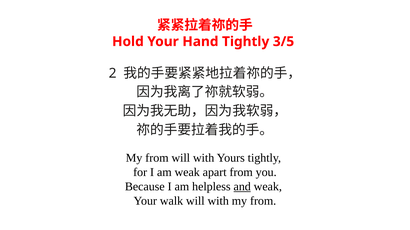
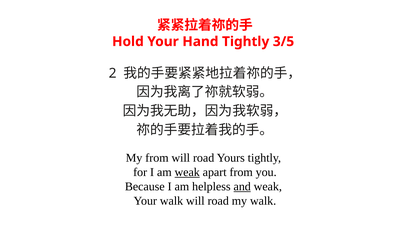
with at (204, 158): with -> road
weak at (187, 173) underline: none -> present
with at (218, 201): with -> road
from at (263, 201): from -> walk
